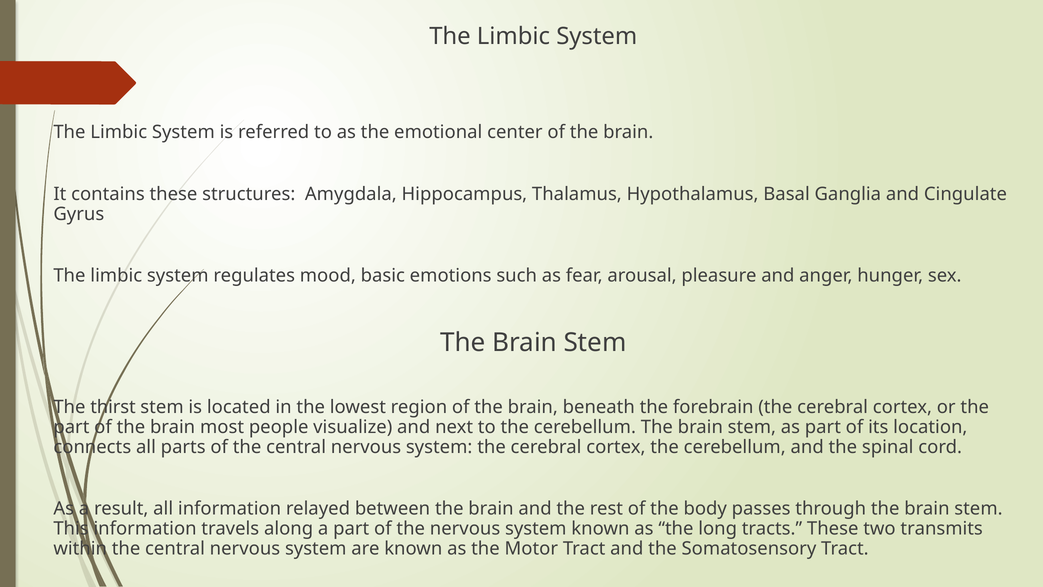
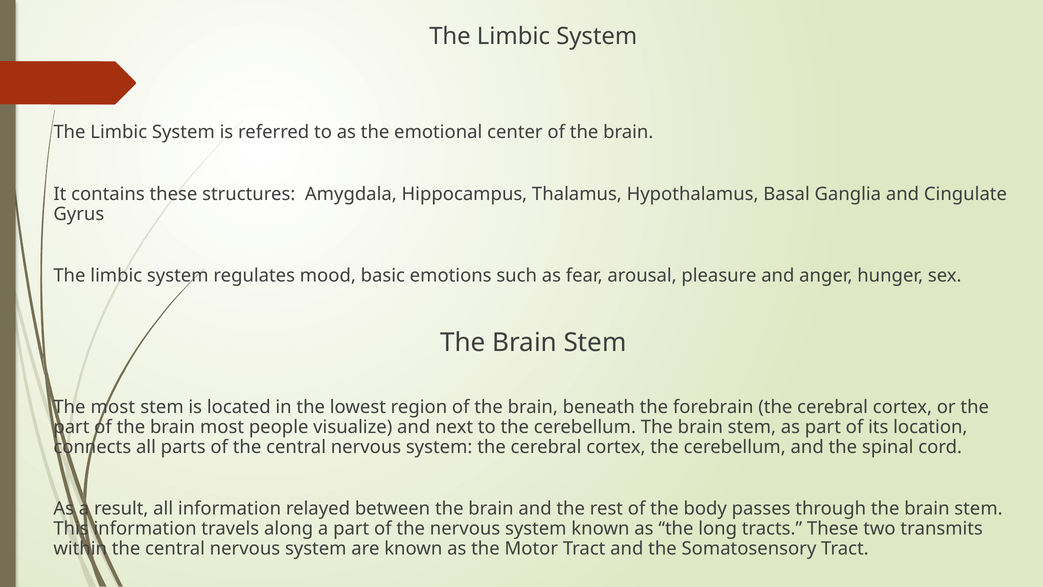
The thirst: thirst -> most
